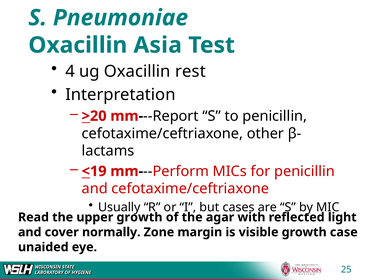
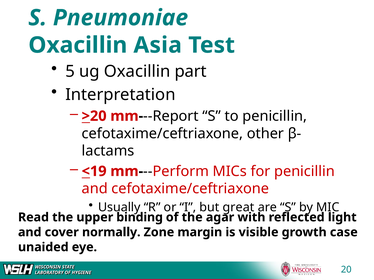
4: 4 -> 5
rest: rest -> part
cases: cases -> great
upper growth: growth -> binding
25: 25 -> 20
